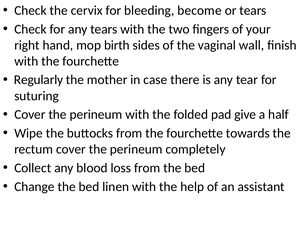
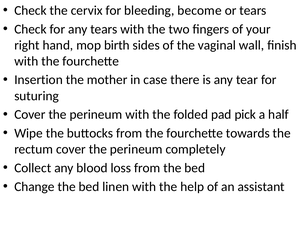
Regularly: Regularly -> Insertion
give: give -> pick
